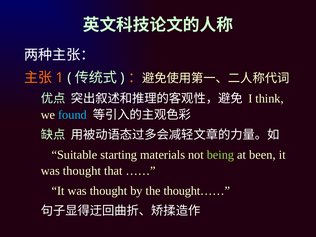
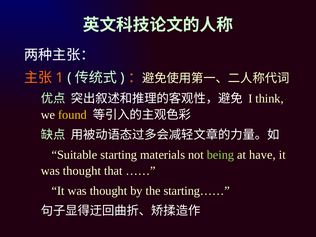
found colour: light blue -> yellow
been: been -> have
thought……: thought…… -> starting……
